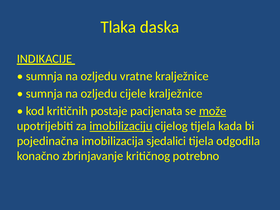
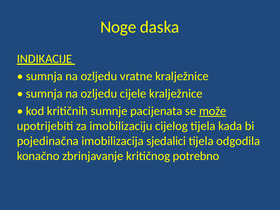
Tlaka: Tlaka -> Noge
postaje: postaje -> sumnje
imobilizaciju underline: present -> none
